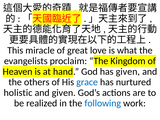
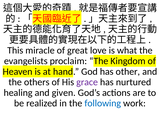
has given: given -> other
grace colour: blue -> purple
holistic: holistic -> healing
